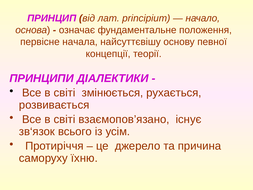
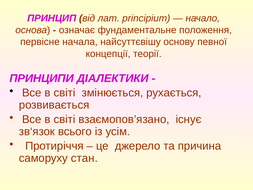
їхню: їхню -> стан
